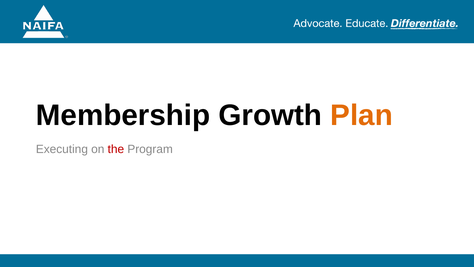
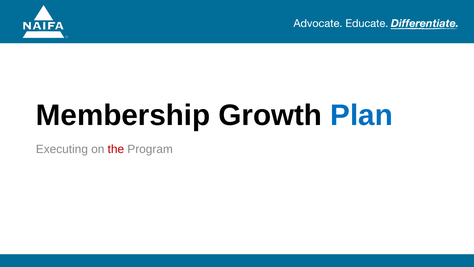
Plan colour: orange -> blue
